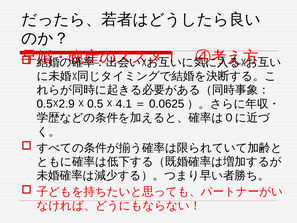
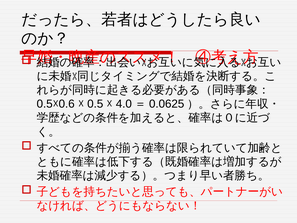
2.9: 2.9 -> 0.6
4.1: 4.1 -> 4.0
